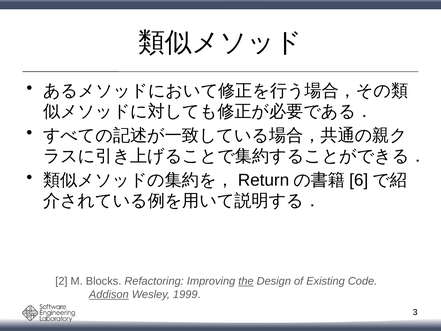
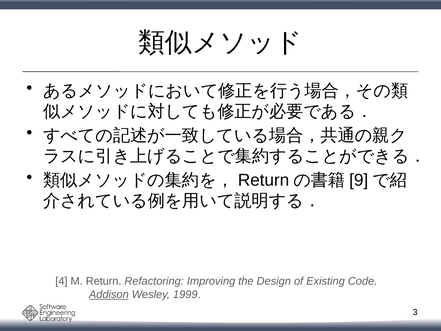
6: 6 -> 9
2: 2 -> 4
M Blocks: Blocks -> Return
the underline: present -> none
